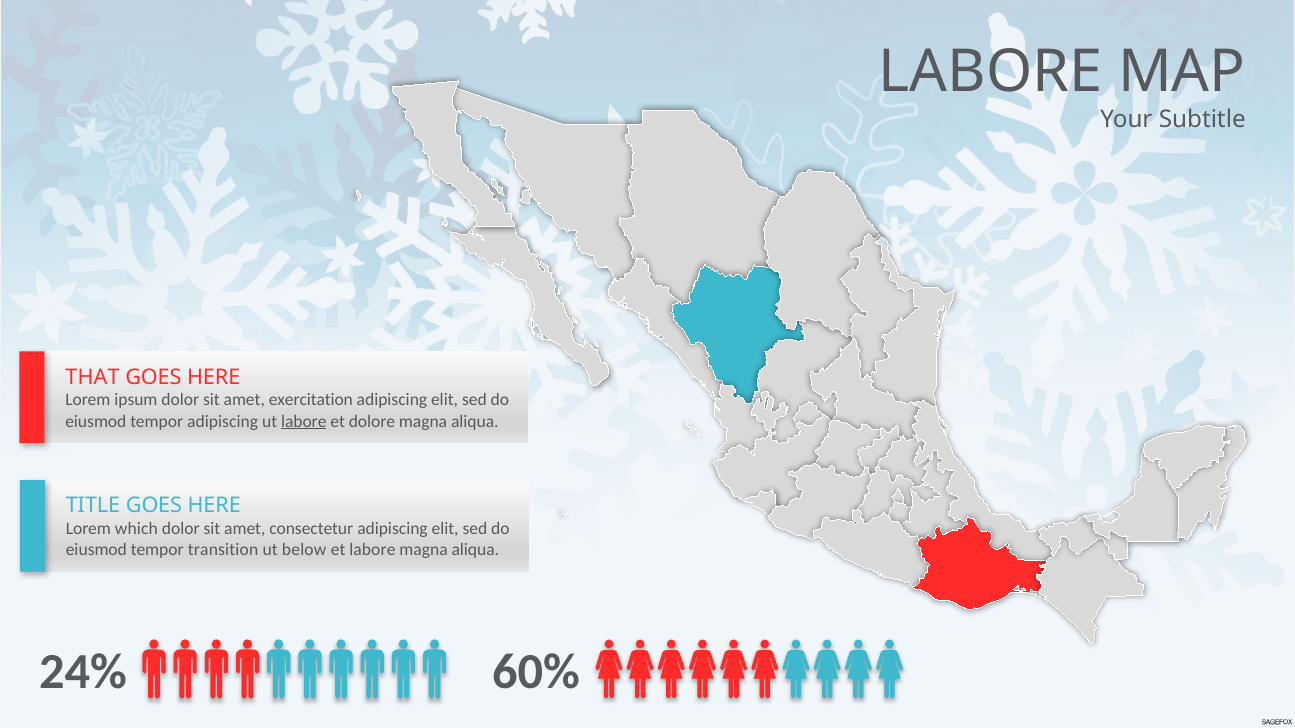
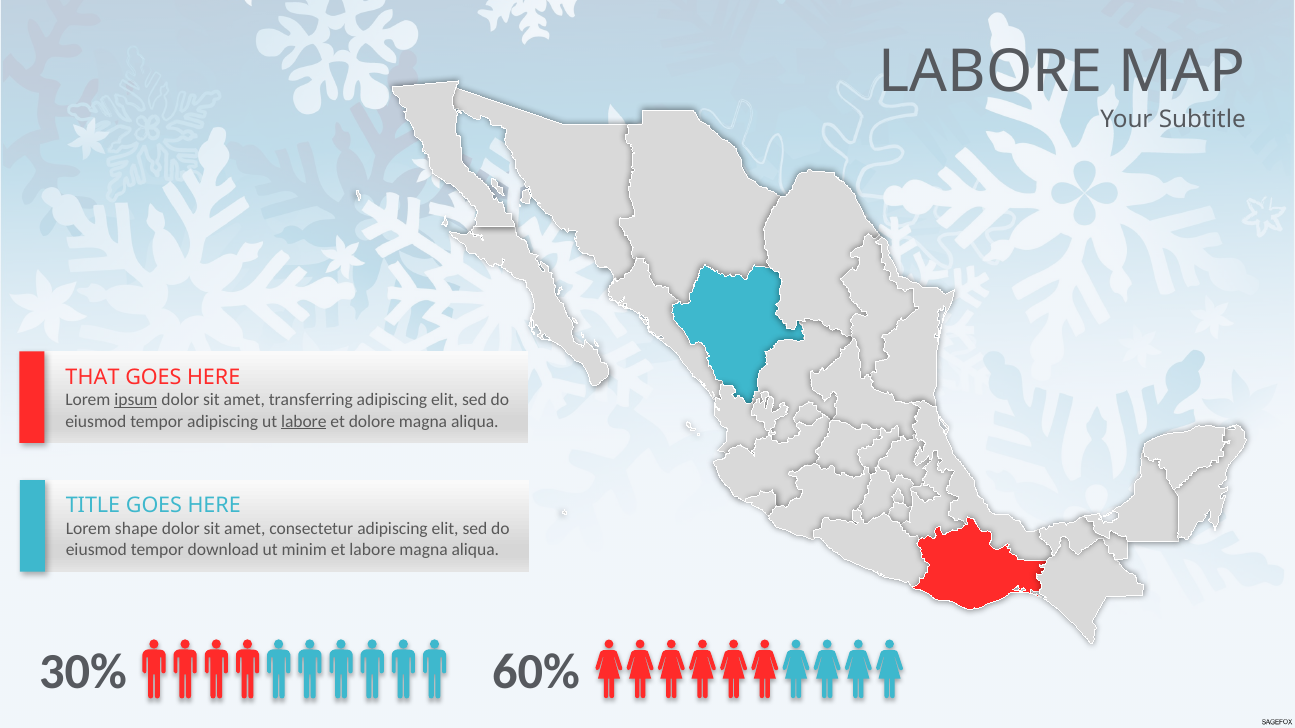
ipsum underline: none -> present
exercitation: exercitation -> transferring
which: which -> shape
transition: transition -> download
below: below -> minim
24%: 24% -> 30%
